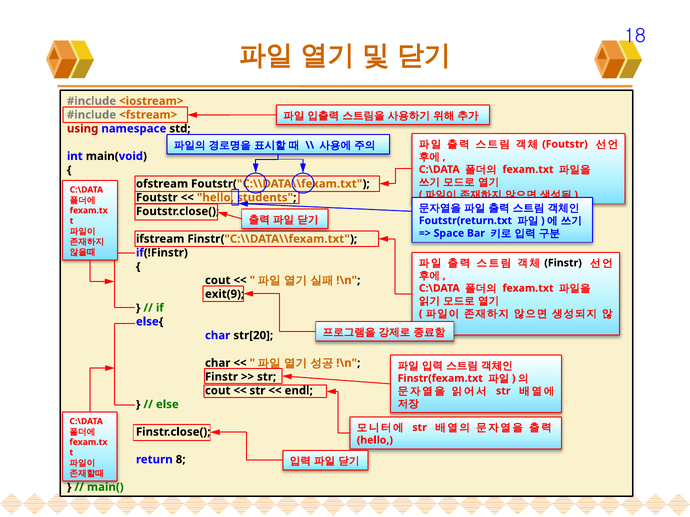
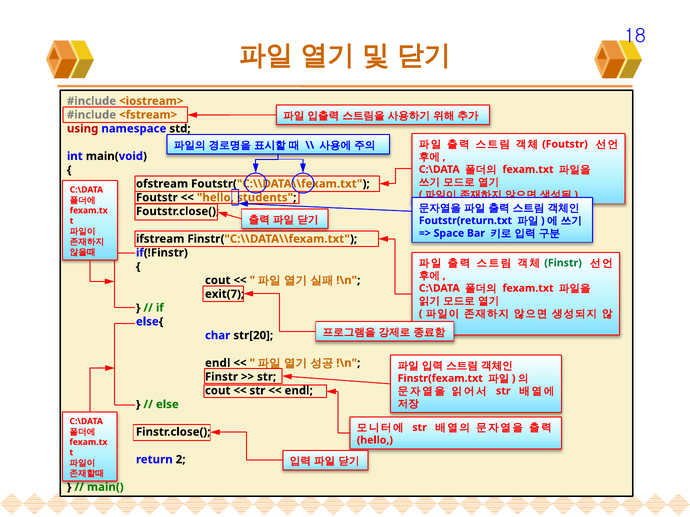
Finstr at (563, 263) colour: black -> green
exit(9: exit(9 -> exit(7
char at (218, 363): char -> endl
8: 8 -> 2
